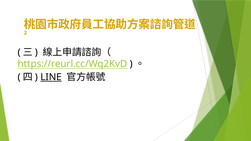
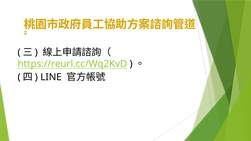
LINE underline: present -> none
